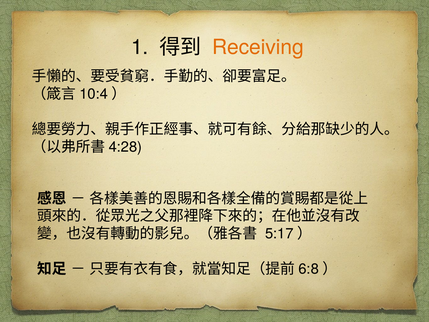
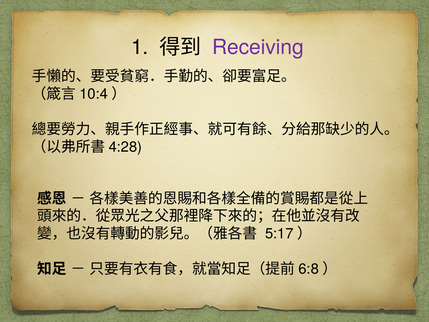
Receiving colour: orange -> purple
